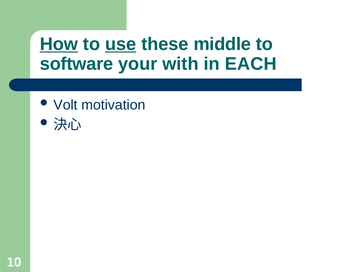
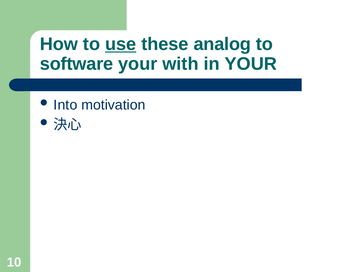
How underline: present -> none
middle: middle -> analog
in EACH: EACH -> YOUR
Volt: Volt -> Into
